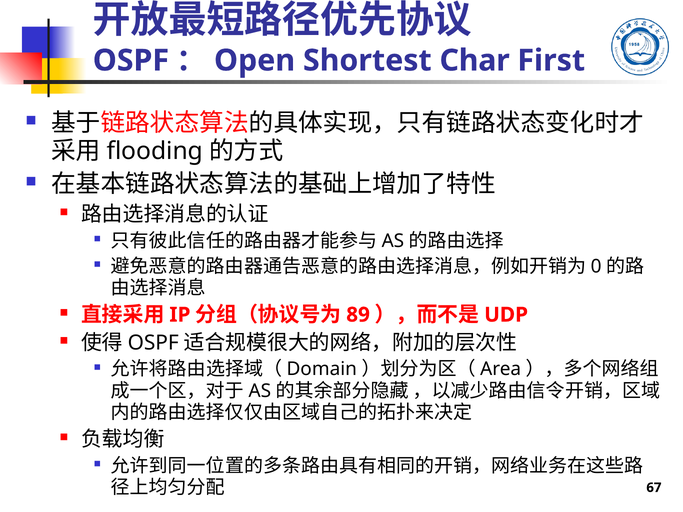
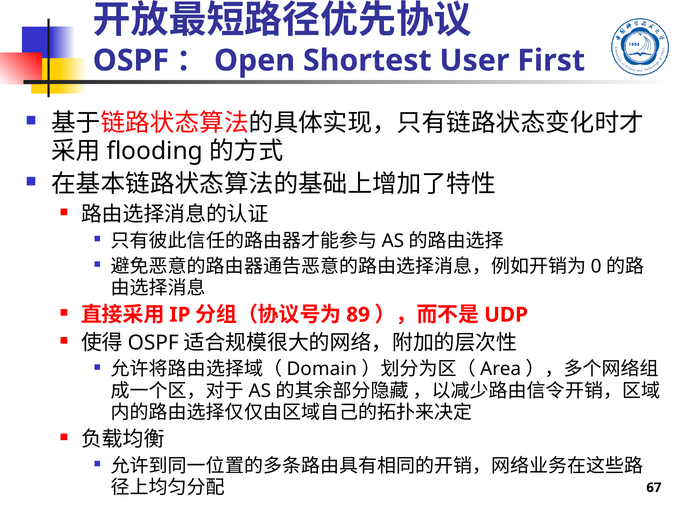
Char: Char -> User
